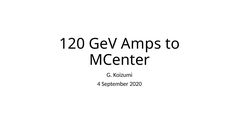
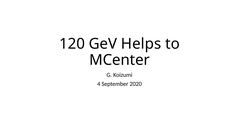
Amps: Amps -> Helps
